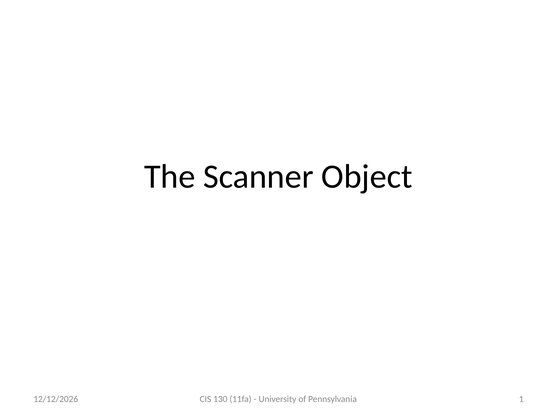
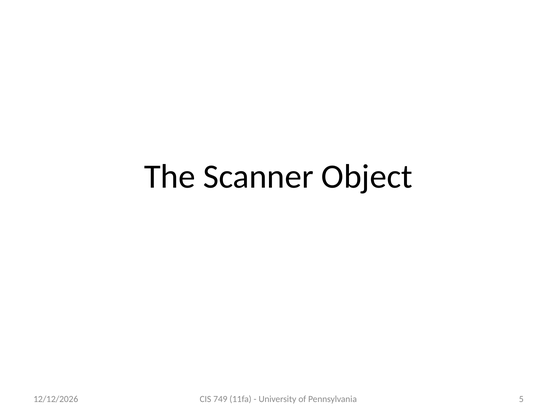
130: 130 -> 749
1: 1 -> 5
